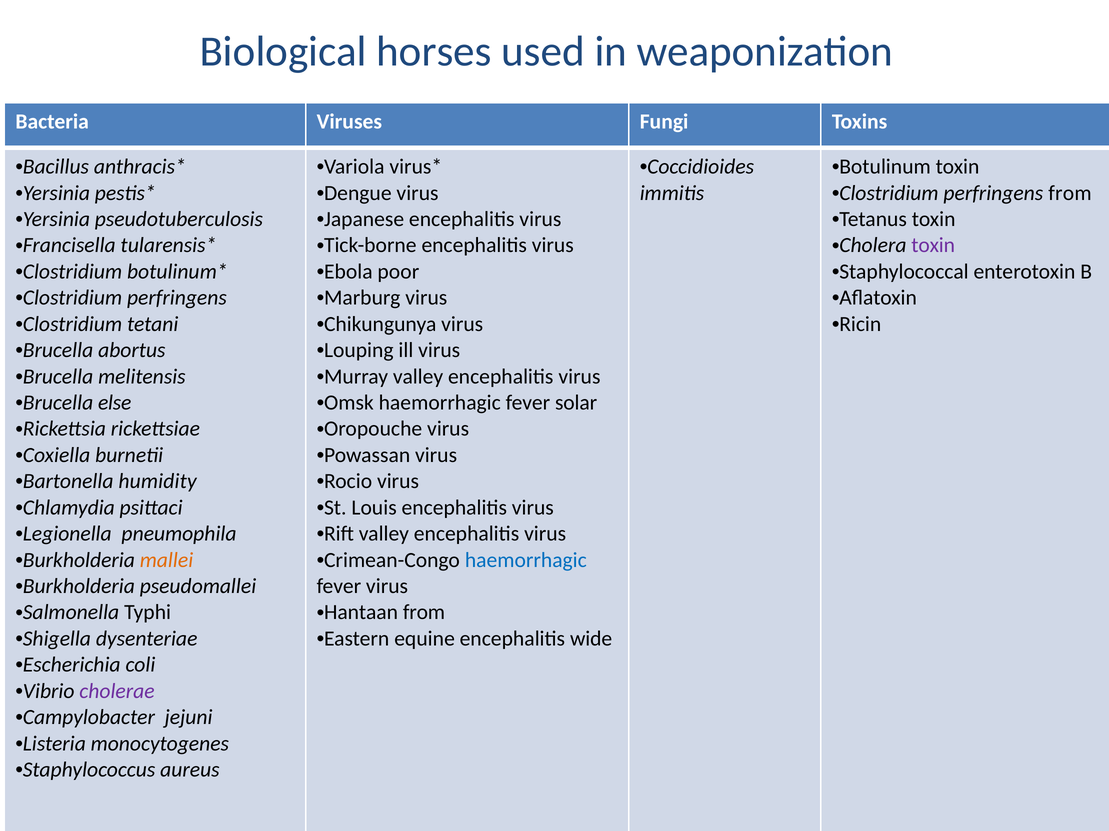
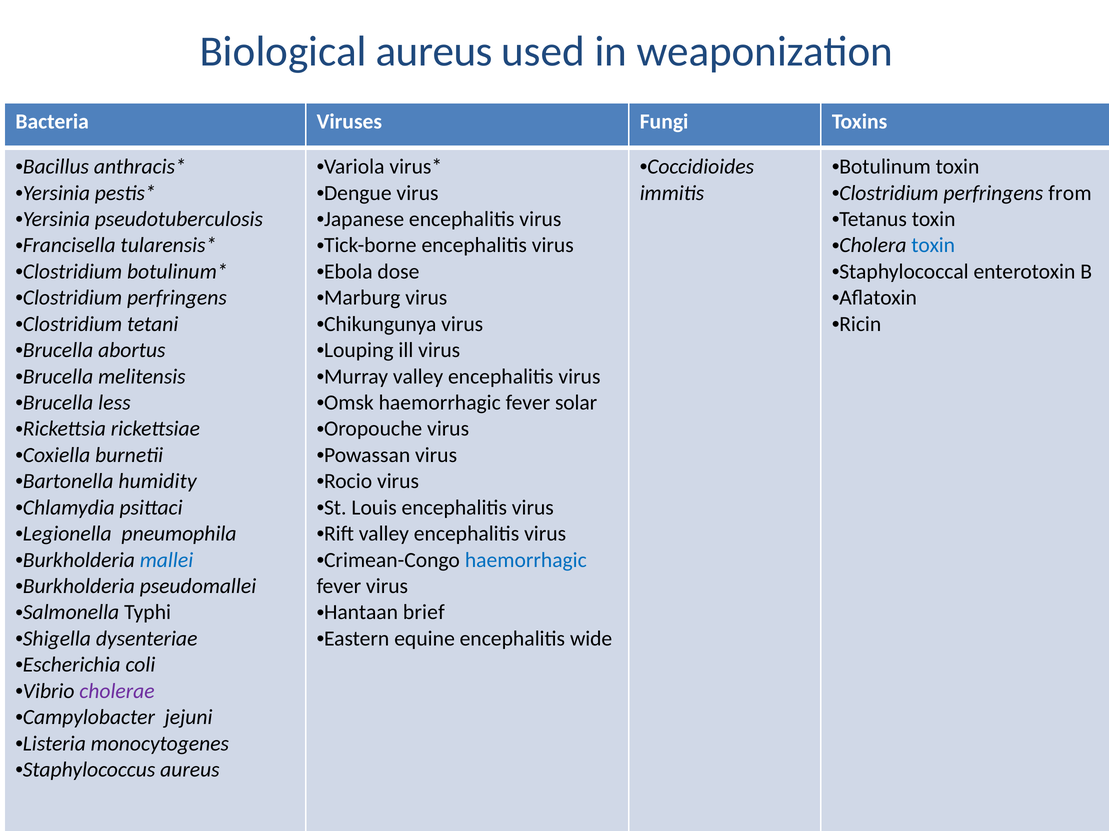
Biological horses: horses -> aureus
toxin at (933, 246) colour: purple -> blue
poor: poor -> dose
else: else -> less
mallei colour: orange -> blue
Hantaan from: from -> brief
